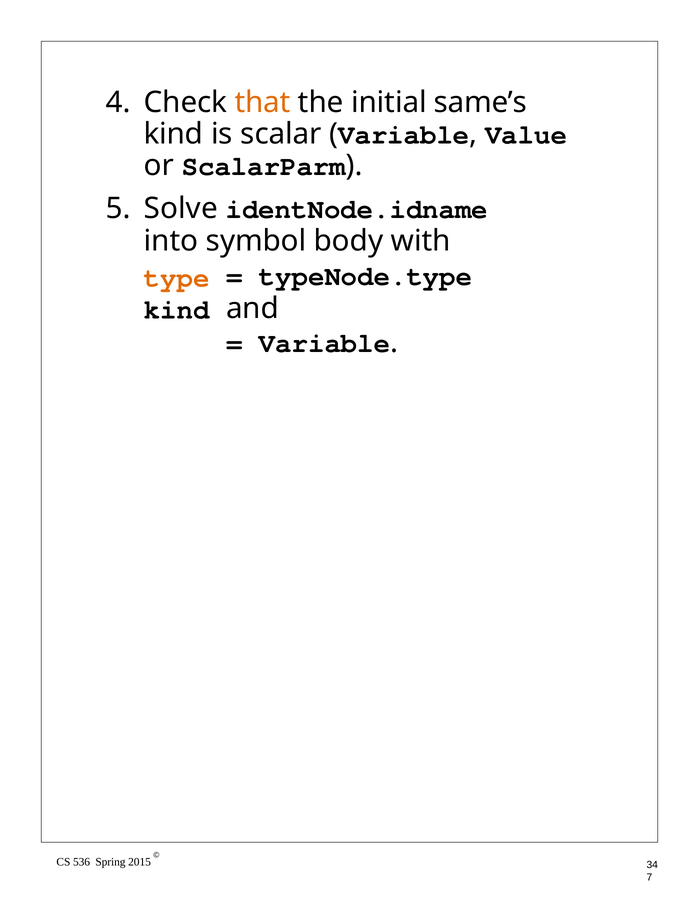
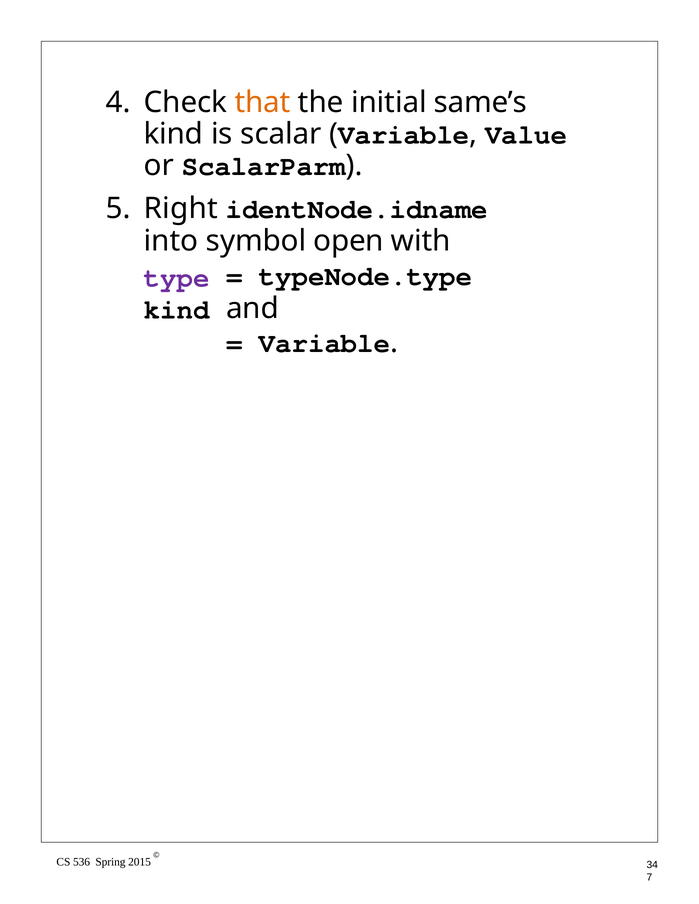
Solve: Solve -> Right
body: body -> open
type colour: orange -> purple
